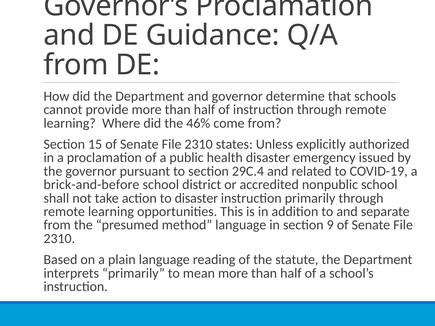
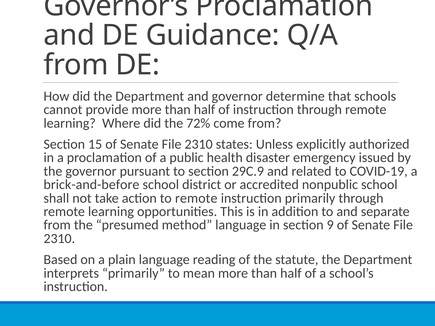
46%: 46% -> 72%
29C.4: 29C.4 -> 29C.9
to disaster: disaster -> remote
